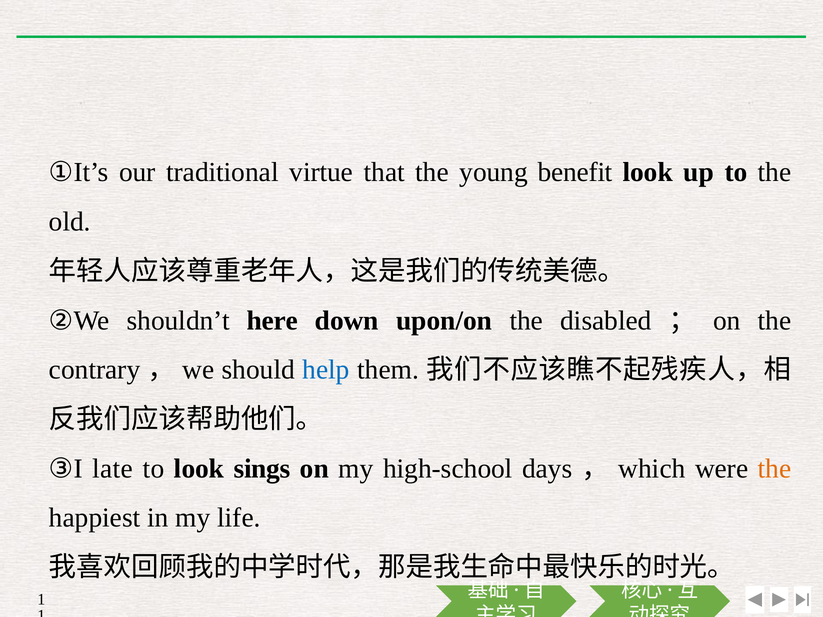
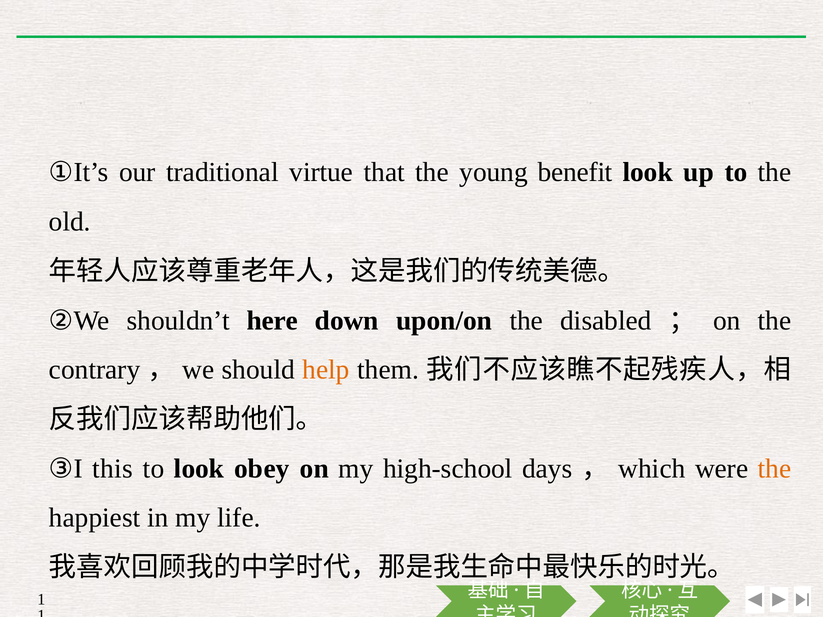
help colour: blue -> orange
late: late -> this
sings: sings -> obey
